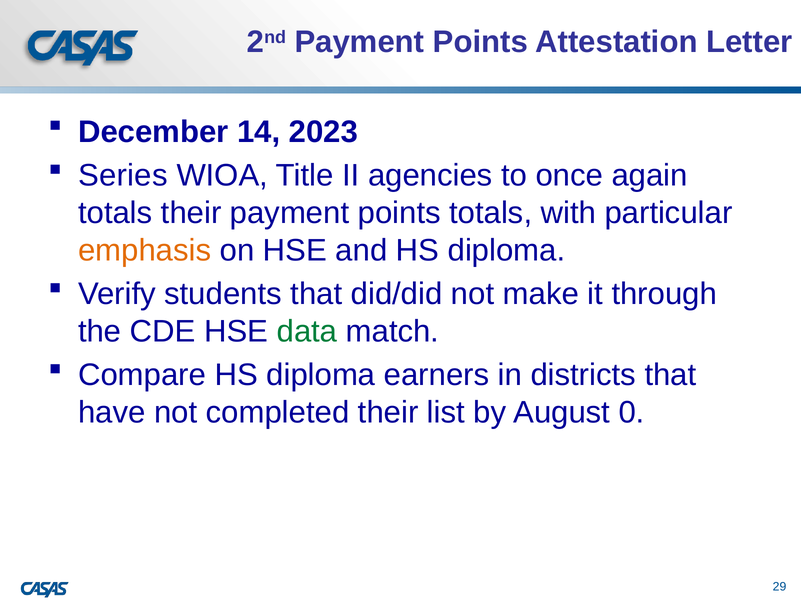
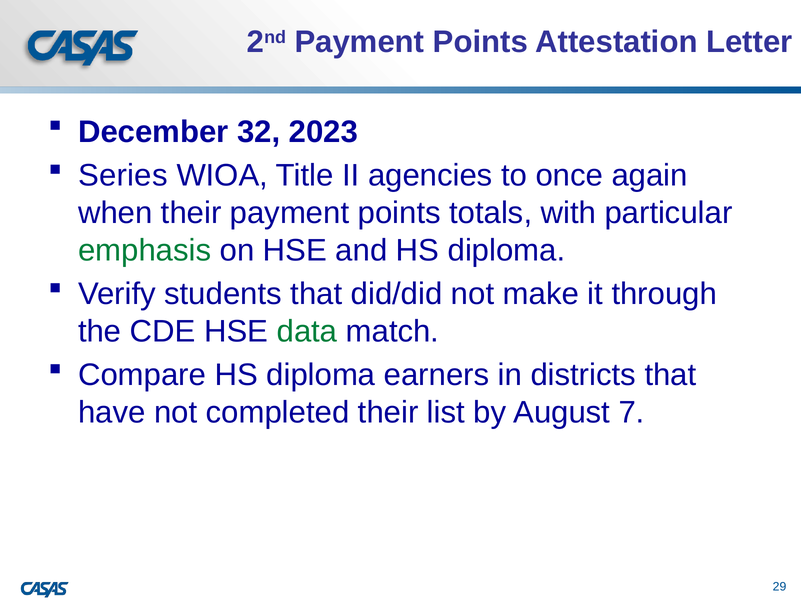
14: 14 -> 32
totals at (115, 213): totals -> when
emphasis colour: orange -> green
0: 0 -> 7
